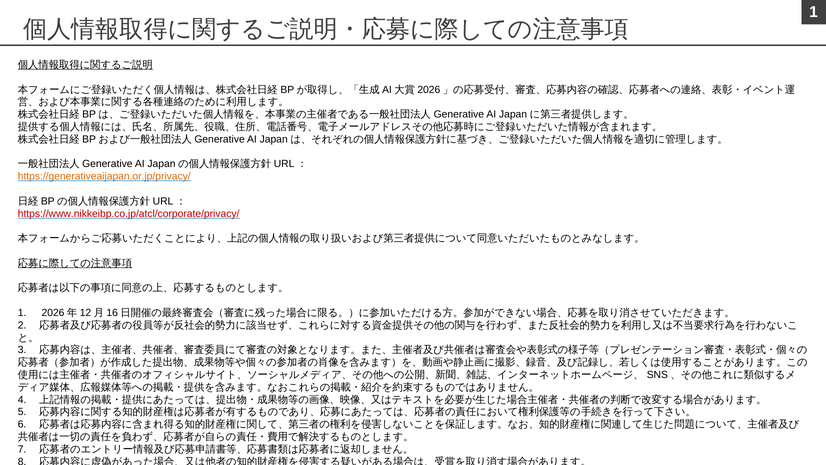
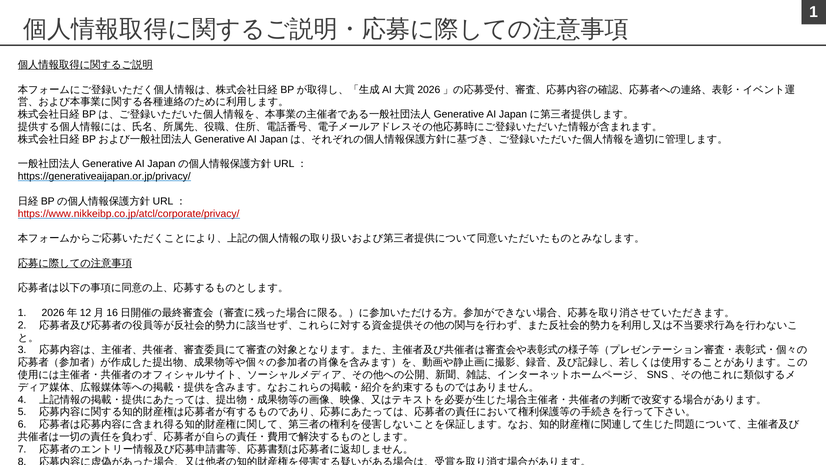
https://generativeaijapan.or.jp/privacy/ colour: orange -> black
